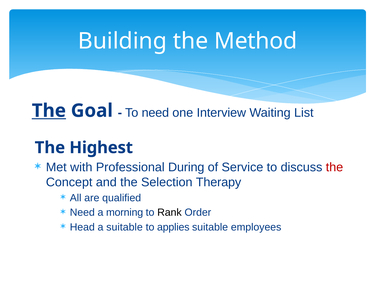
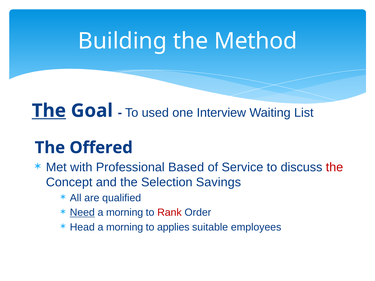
To need: need -> used
Highest: Highest -> Offered
During: During -> Based
Therapy: Therapy -> Savings
Need at (82, 213) underline: none -> present
Rank colour: black -> red
suitable at (125, 227): suitable -> morning
